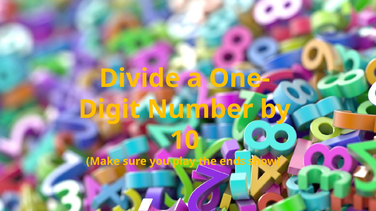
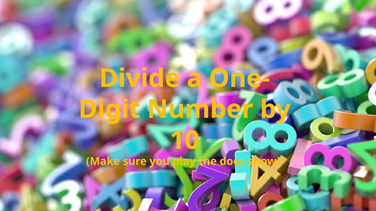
ends: ends -> does
